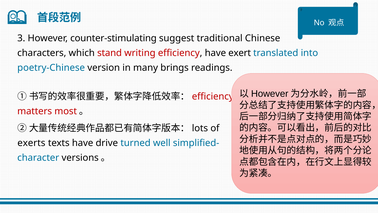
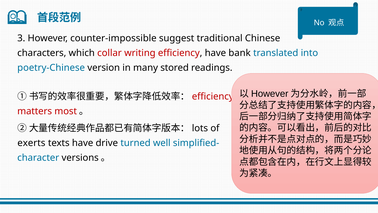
counter-stimulating: counter-stimulating -> counter-impossible
stand: stand -> collar
exert: exert -> bank
brings: brings -> stored
